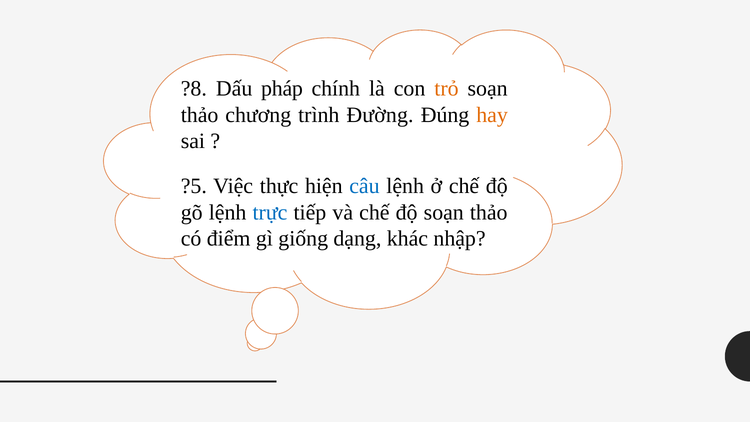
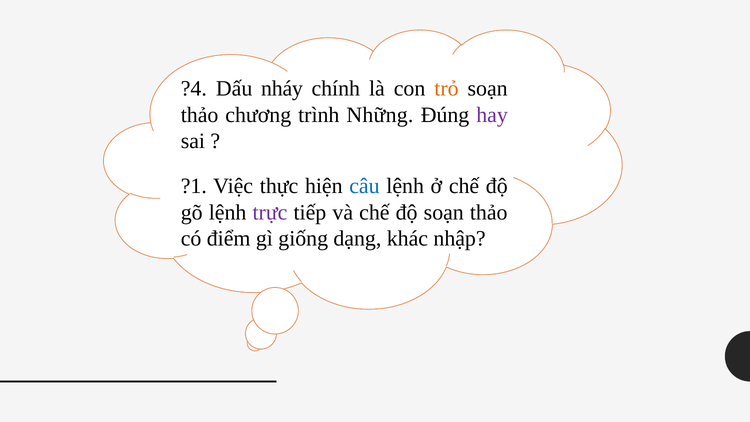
?8: ?8 -> ?4
pháp: pháp -> nháy
Đường: Đường -> Những
hay colour: orange -> purple
?5: ?5 -> ?1
trực colour: blue -> purple
